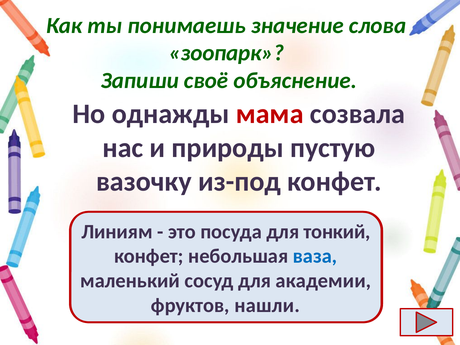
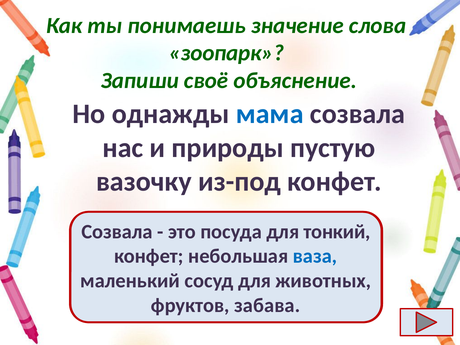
мама colour: red -> blue
Линиям at (117, 232): Линиям -> Созвала
академии: академии -> животных
нашли: нашли -> забава
